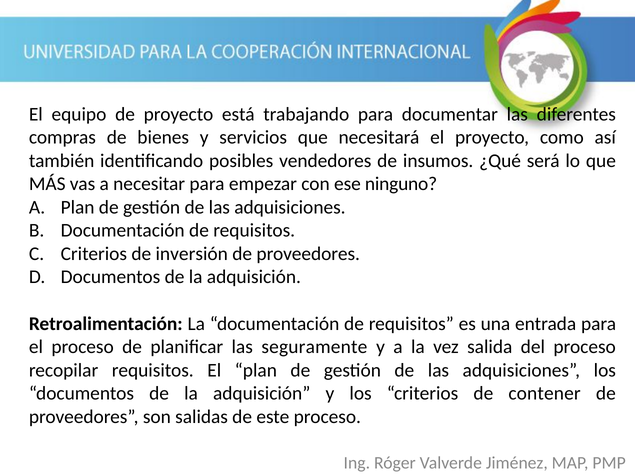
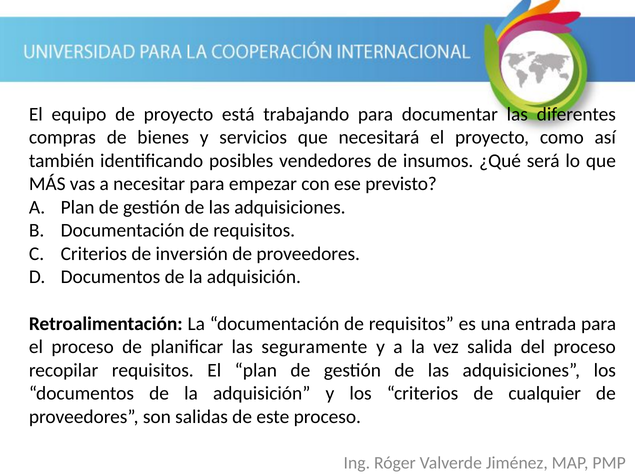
ninguno: ninguno -> previsto
contener: contener -> cualquier
